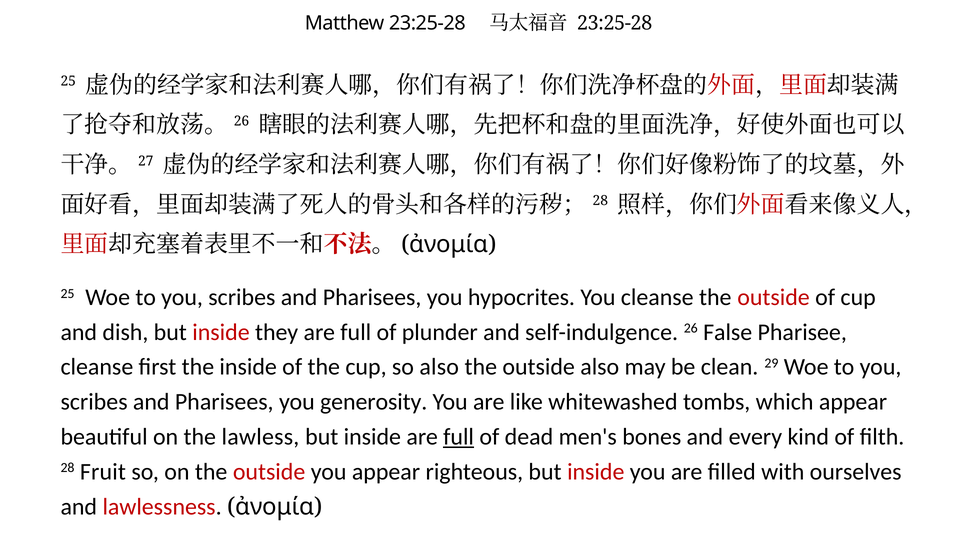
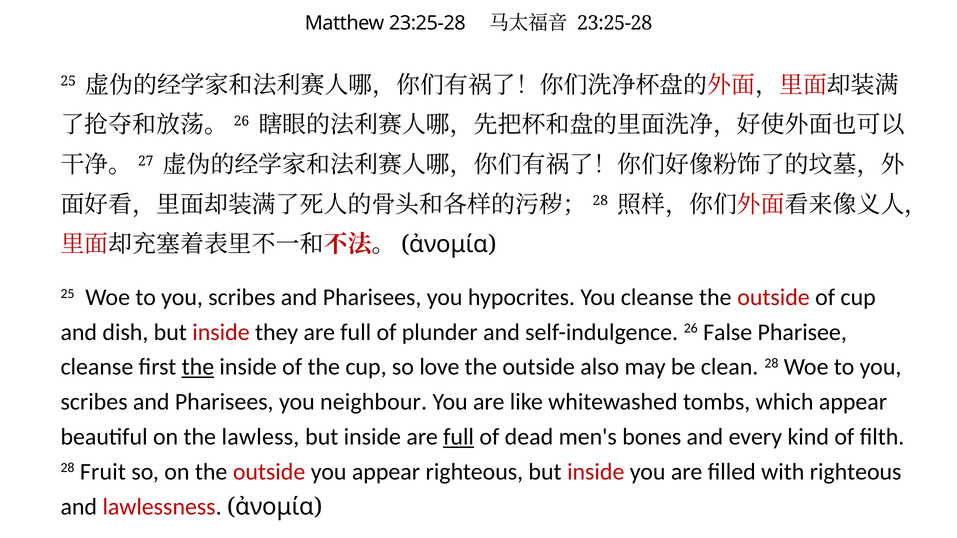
the at (198, 367) underline: none -> present
so also: also -> love
clean 29: 29 -> 28
generosity: generosity -> neighbour
with ourselves: ourselves -> righteous
